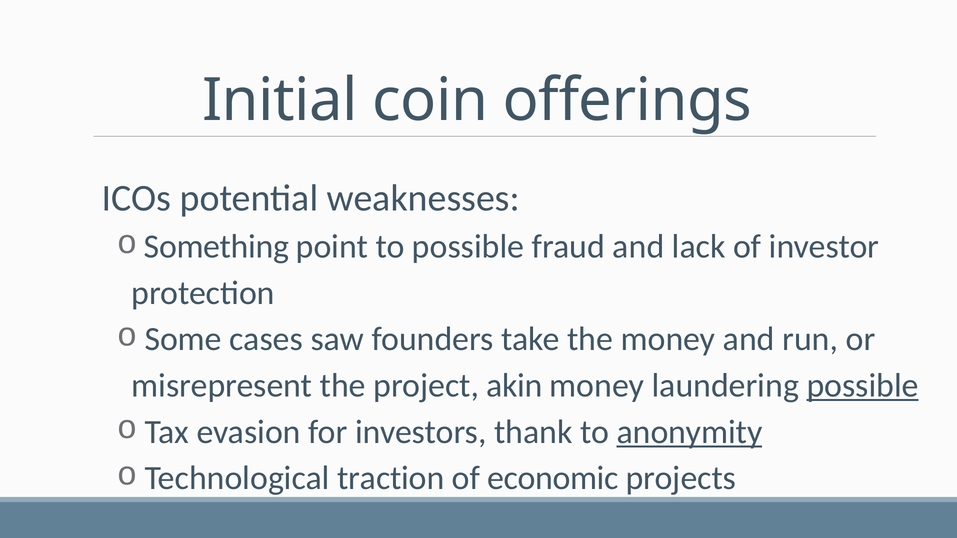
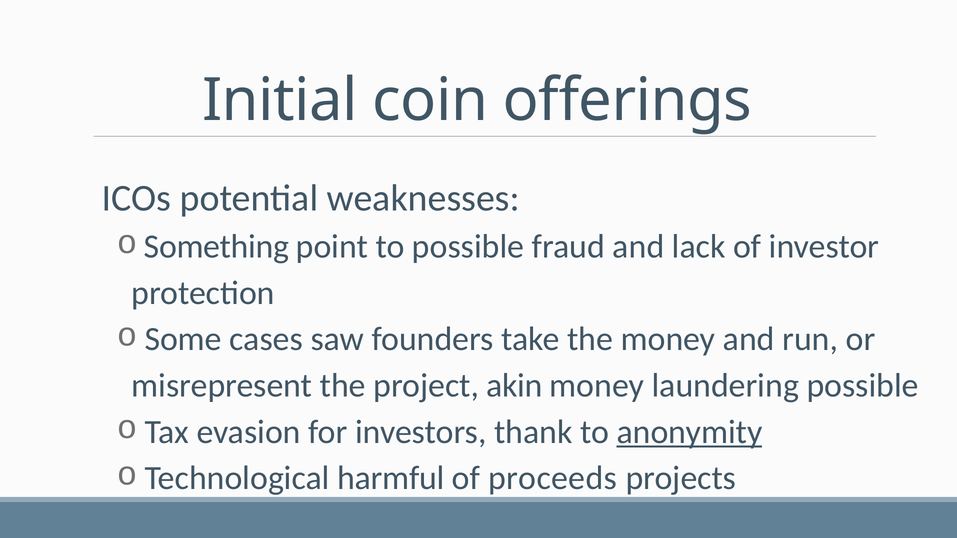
possible at (863, 386) underline: present -> none
traction: traction -> harmful
economic: economic -> proceeds
